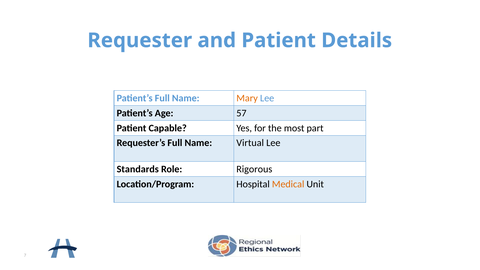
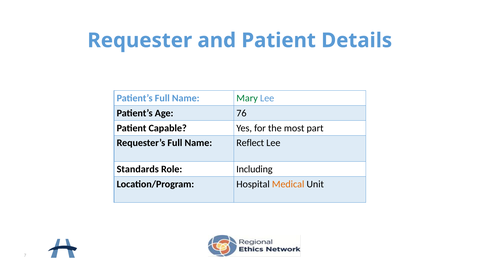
Mary colour: orange -> green
57: 57 -> 76
Virtual: Virtual -> Reflect
Rigorous: Rigorous -> Including
